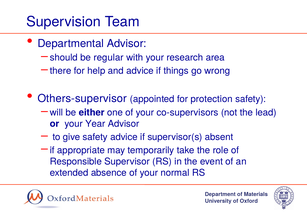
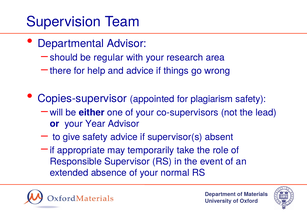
Others-supervisor: Others-supervisor -> Copies-supervisor
protection: protection -> plagiarism
